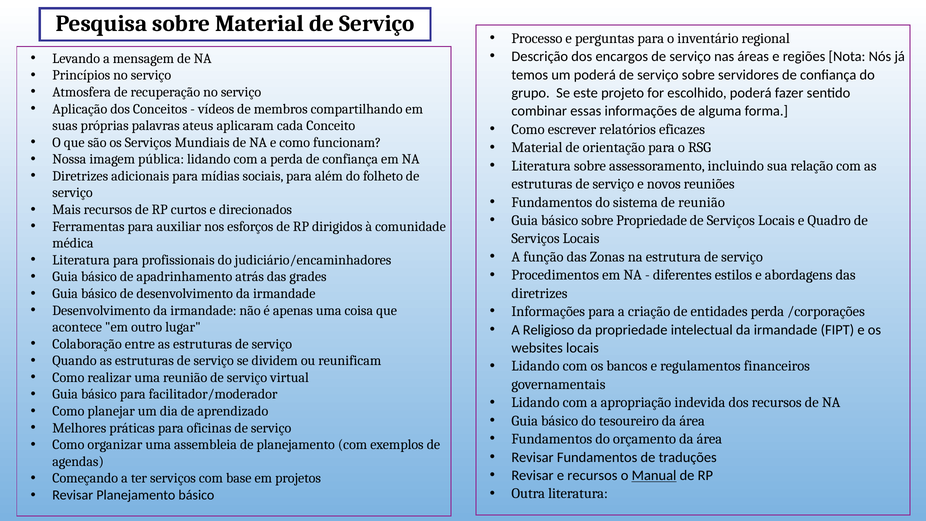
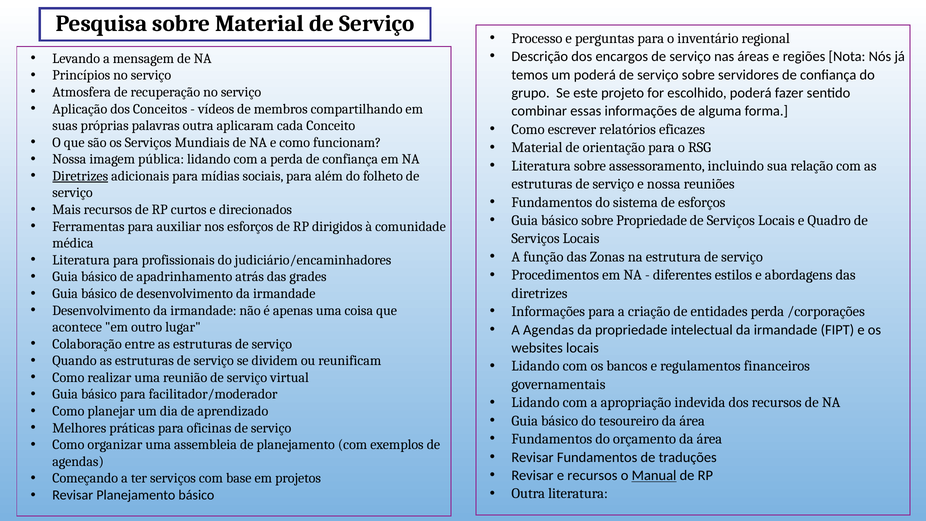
palavras ateus: ateus -> outra
Diretrizes at (80, 176) underline: none -> present
e novos: novos -> nossa
de reunião: reunião -> esforços
A Religioso: Religioso -> Agendas
